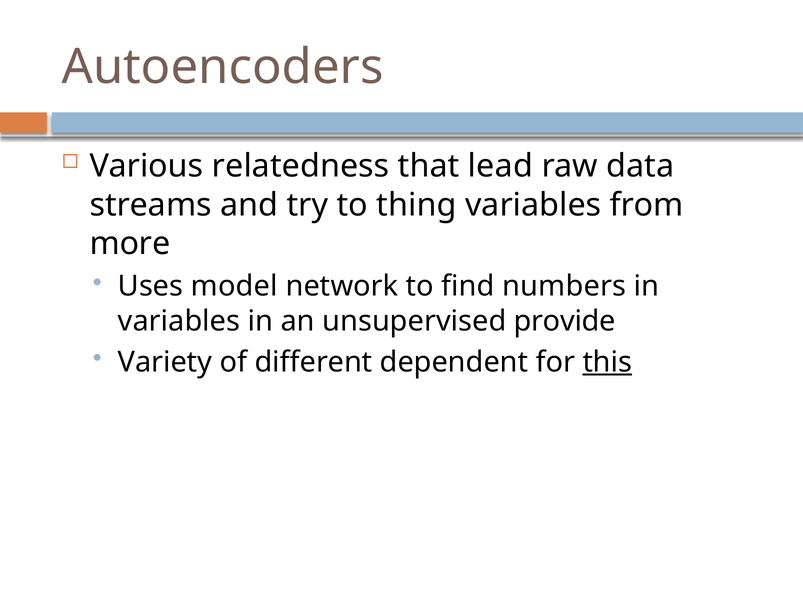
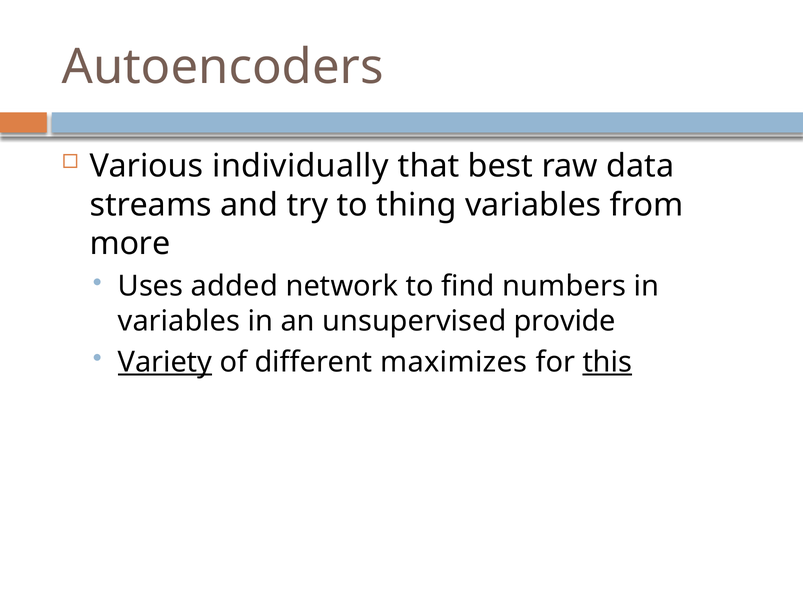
relatedness: relatedness -> individually
lead: lead -> best
model: model -> added
Variety underline: none -> present
dependent: dependent -> maximizes
